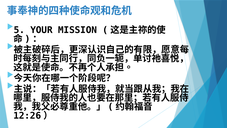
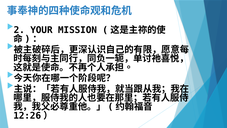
5: 5 -> 2
